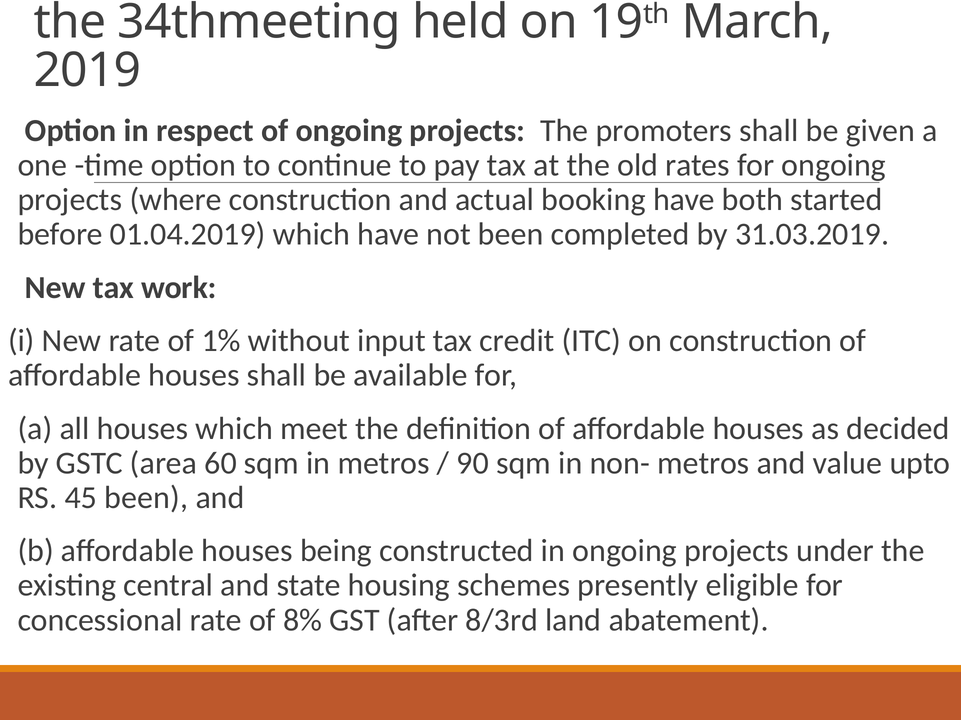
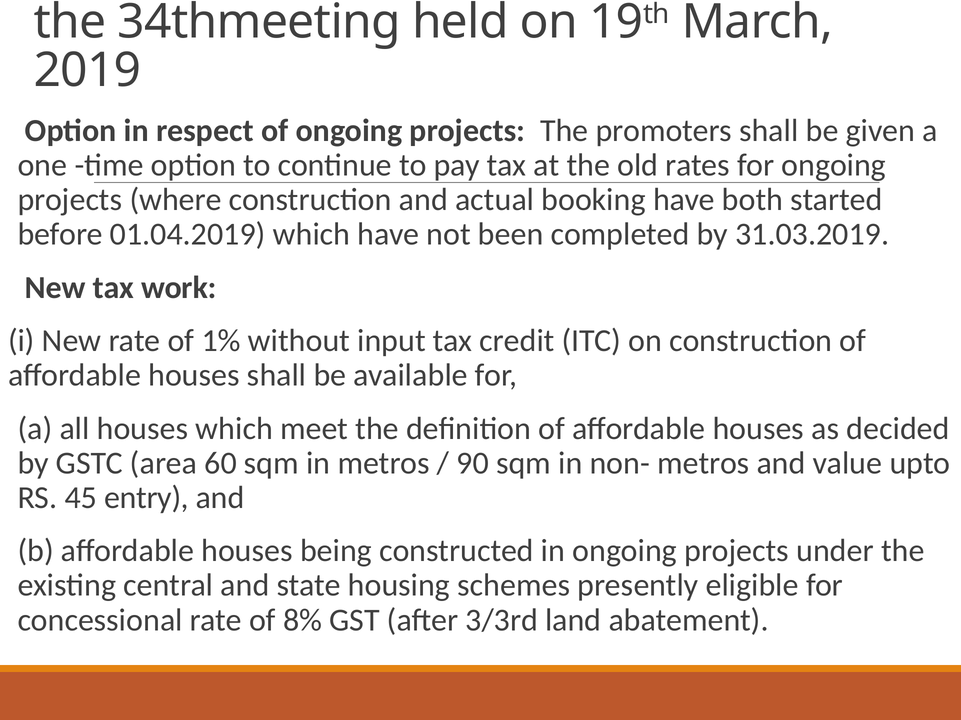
45 been: been -> entry
8/3rd: 8/3rd -> 3/3rd
